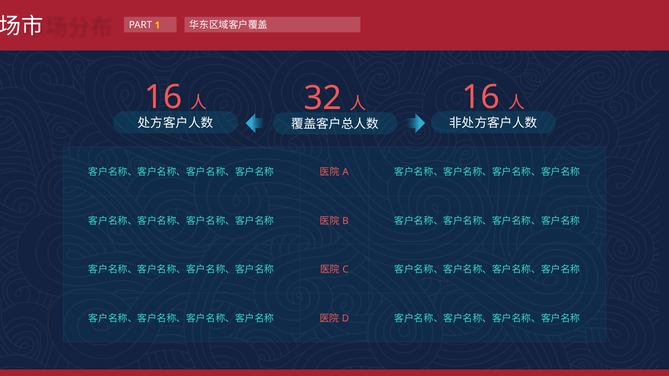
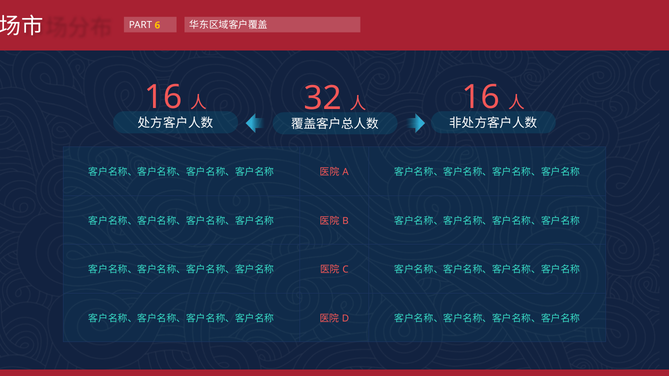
1: 1 -> 6
